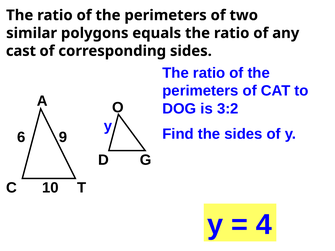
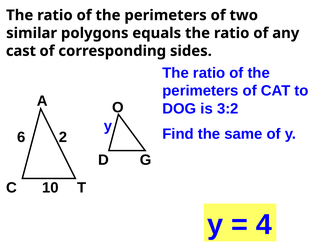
the sides: sides -> same
9: 9 -> 2
